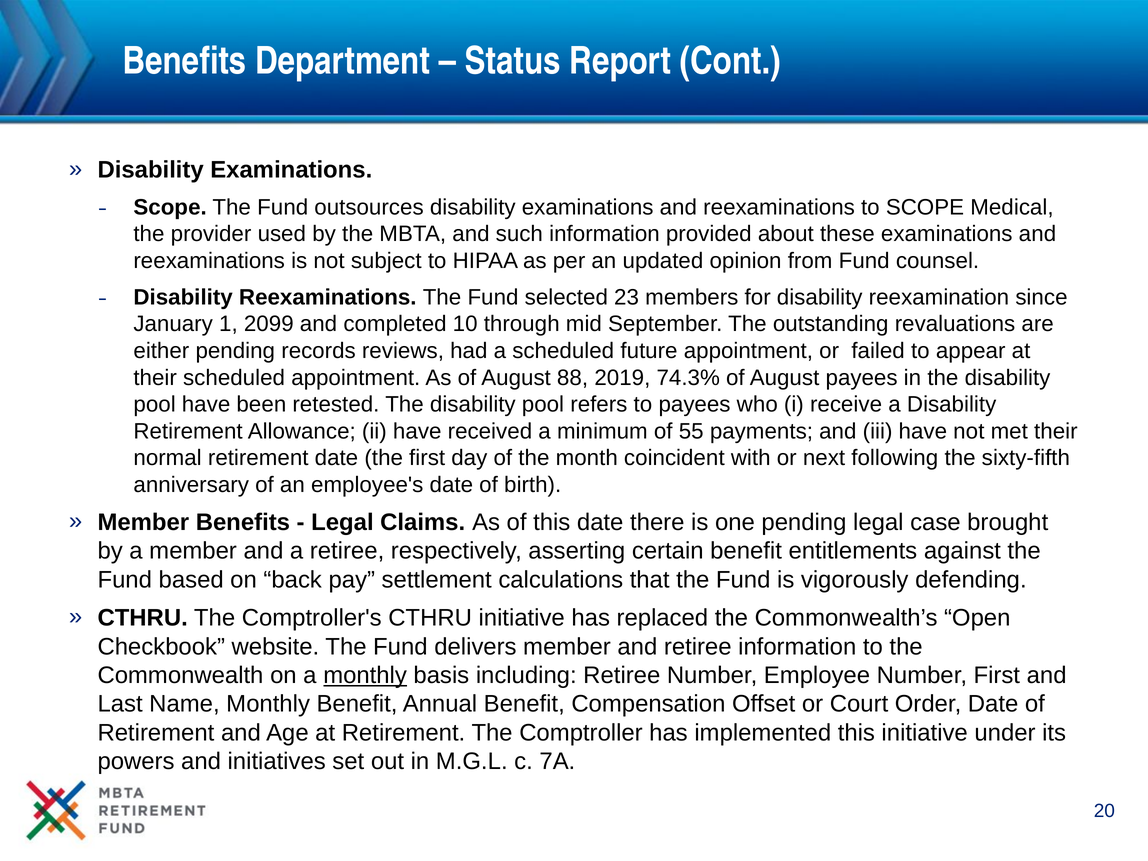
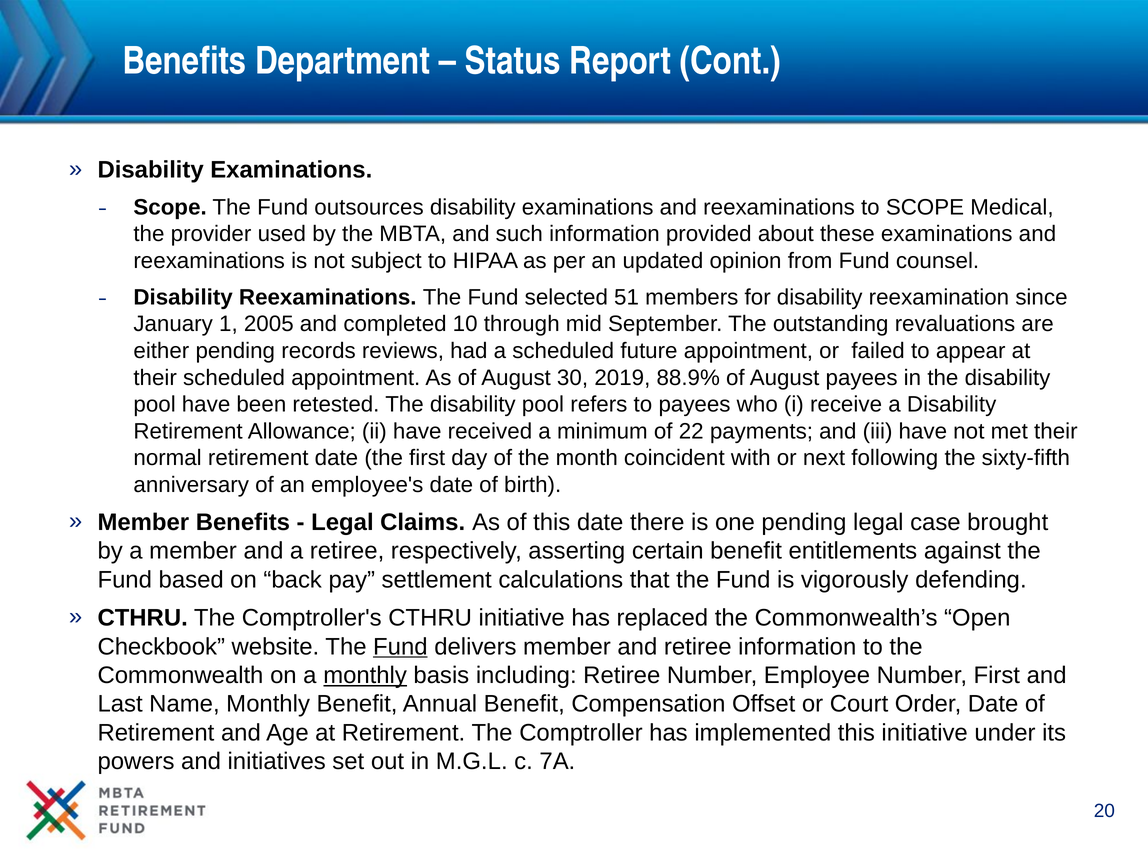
23: 23 -> 51
2099: 2099 -> 2005
88: 88 -> 30
74.3%: 74.3% -> 88.9%
55: 55 -> 22
Fund at (400, 647) underline: none -> present
